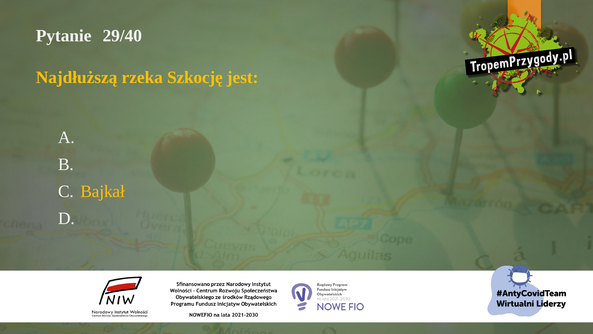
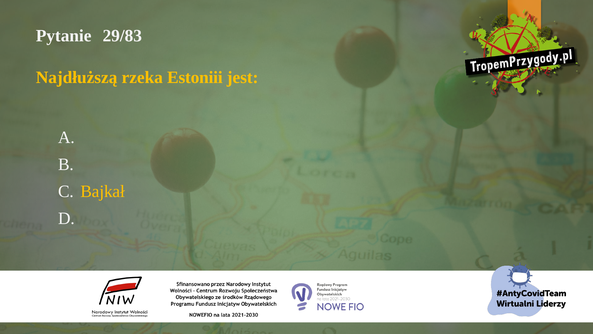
29/40: 29/40 -> 29/83
Szkocję: Szkocję -> Estoniii
